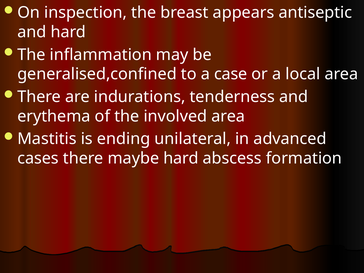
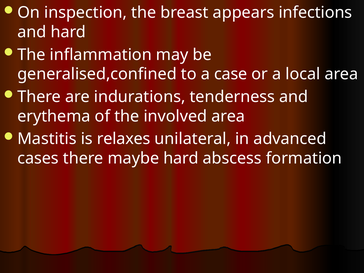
antiseptic: antiseptic -> infections
ending: ending -> relaxes
